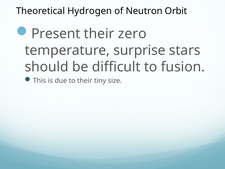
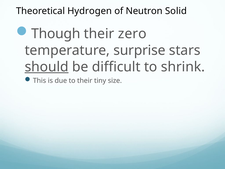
Orbit: Orbit -> Solid
Present: Present -> Though
should underline: none -> present
fusion: fusion -> shrink
